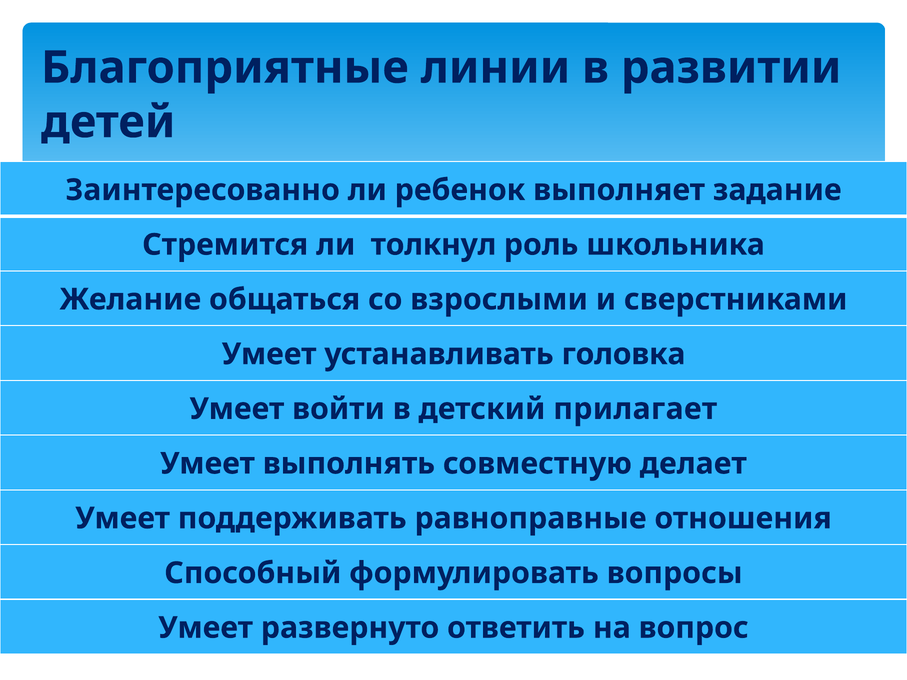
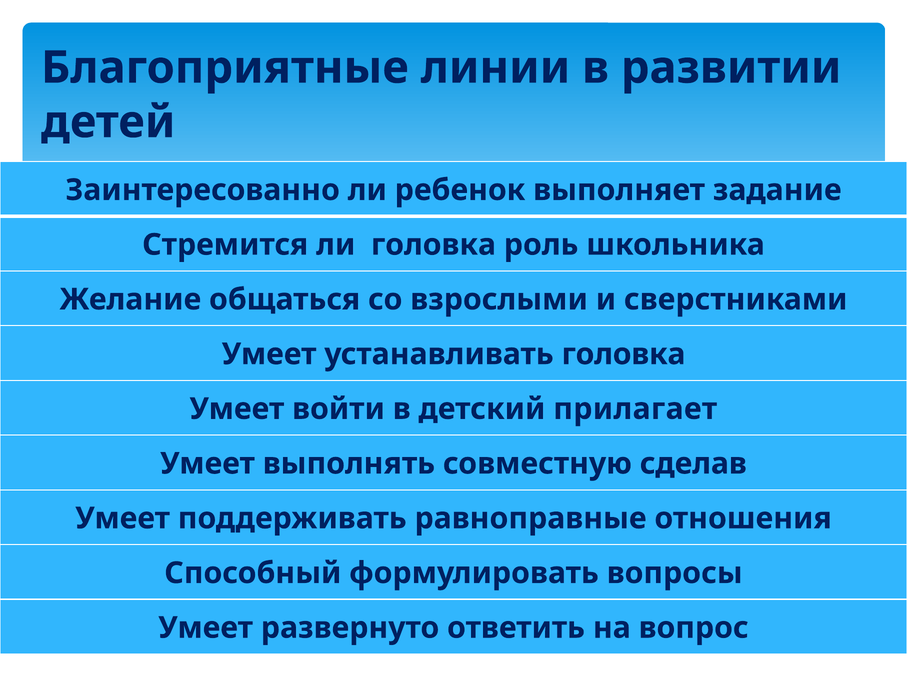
ли толкнул: толкнул -> головка
делает: делает -> сделав
